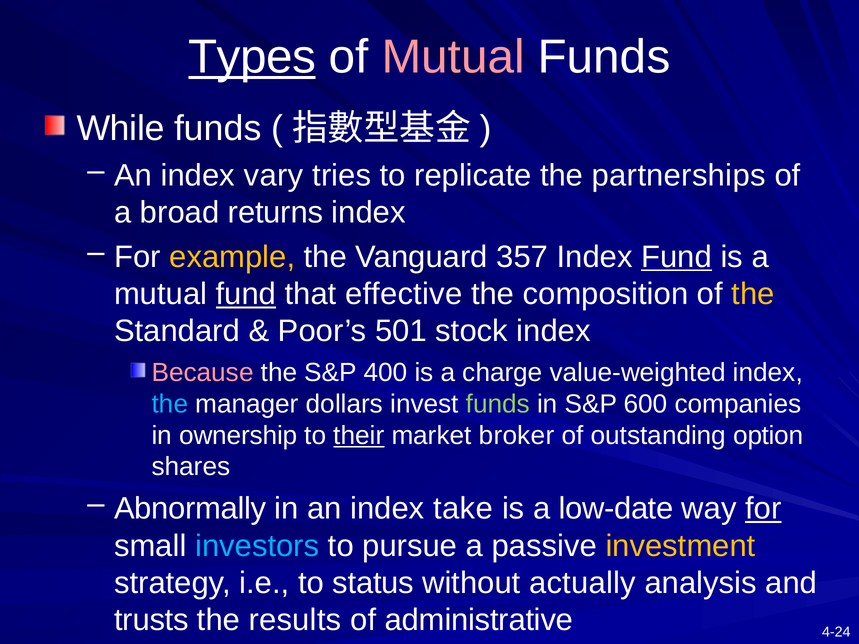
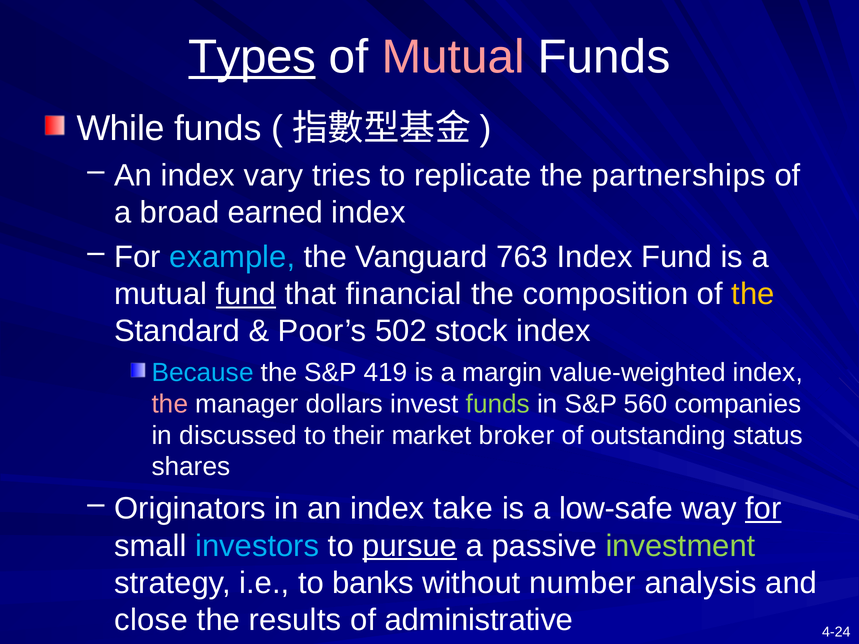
returns: returns -> earned
example colour: yellow -> light blue
357: 357 -> 763
Fund at (677, 257) underline: present -> none
effective: effective -> financial
501: 501 -> 502
Because colour: pink -> light blue
400: 400 -> 419
charge: charge -> margin
the at (170, 404) colour: light blue -> pink
600: 600 -> 560
ownership: ownership -> discussed
their underline: present -> none
option: option -> status
Abnormally: Abnormally -> Originators
low-date: low-date -> low-safe
pursue underline: none -> present
investment colour: yellow -> light green
status: status -> banks
actually: actually -> number
trusts: trusts -> close
